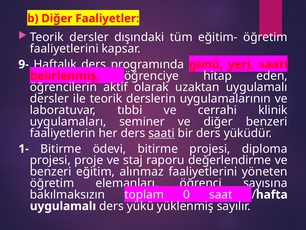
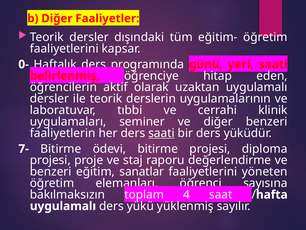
9-: 9- -> 0-
yeri underline: present -> none
1-: 1- -> 7-
alınmaz: alınmaz -> sanatlar
0: 0 -> 4
